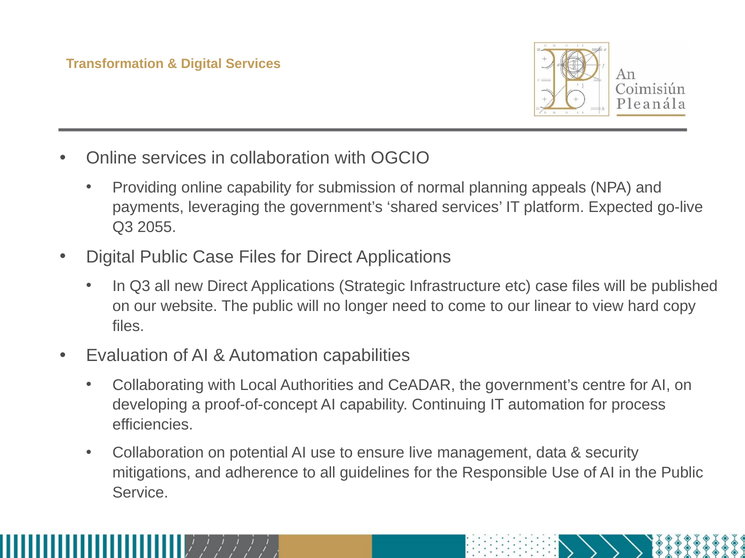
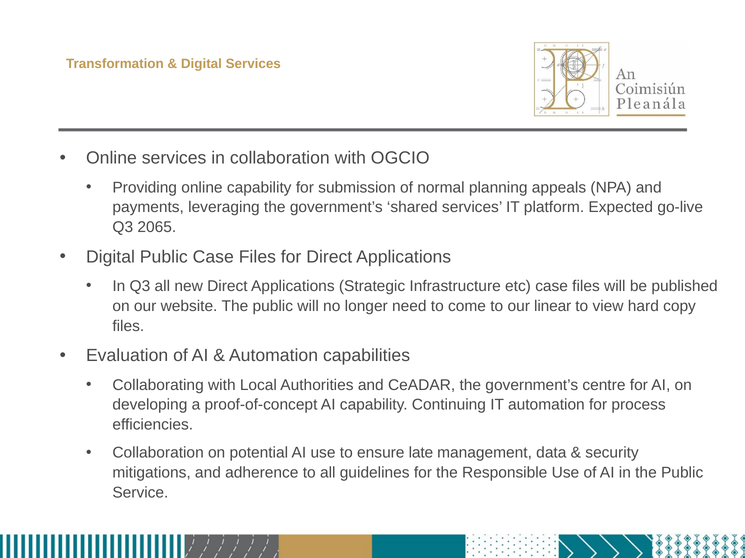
2055: 2055 -> 2065
live: live -> late
